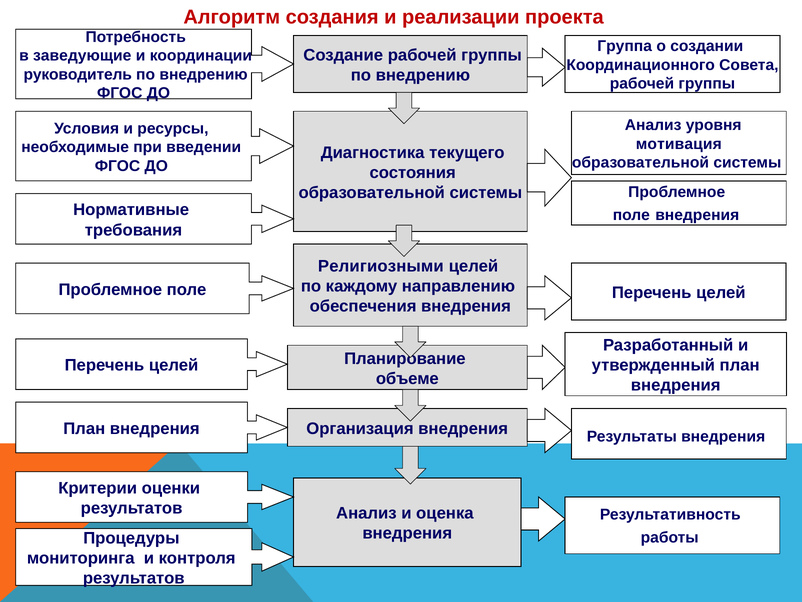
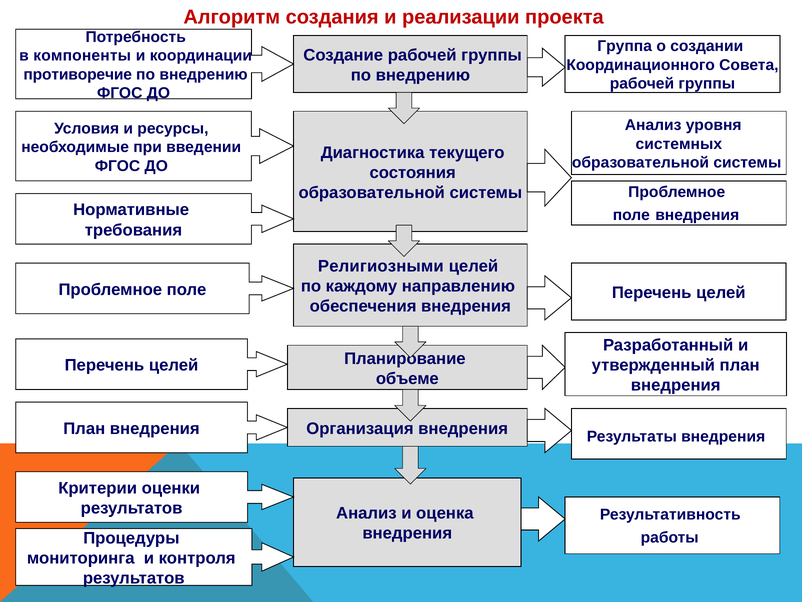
заведующие: заведующие -> компоненты
руководитель: руководитель -> противоречие
мотивация: мотивация -> системных
